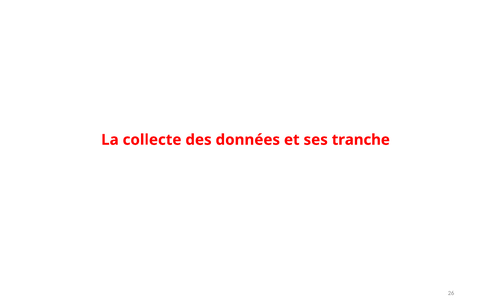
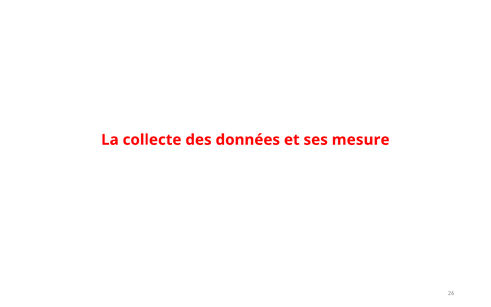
tranche: tranche -> mesure
